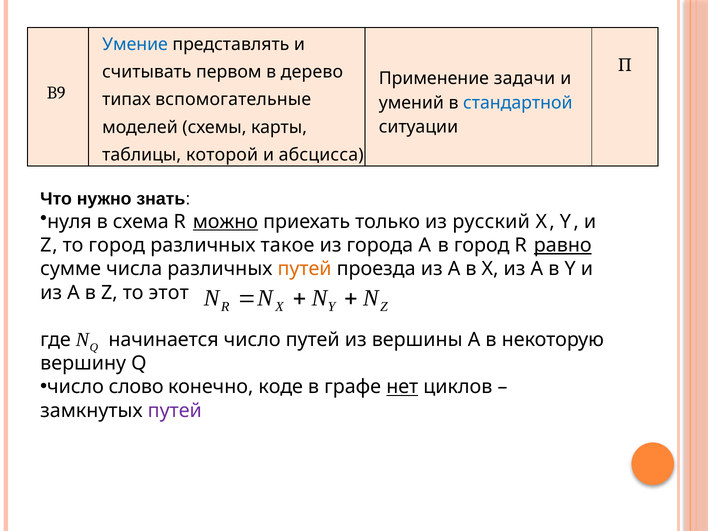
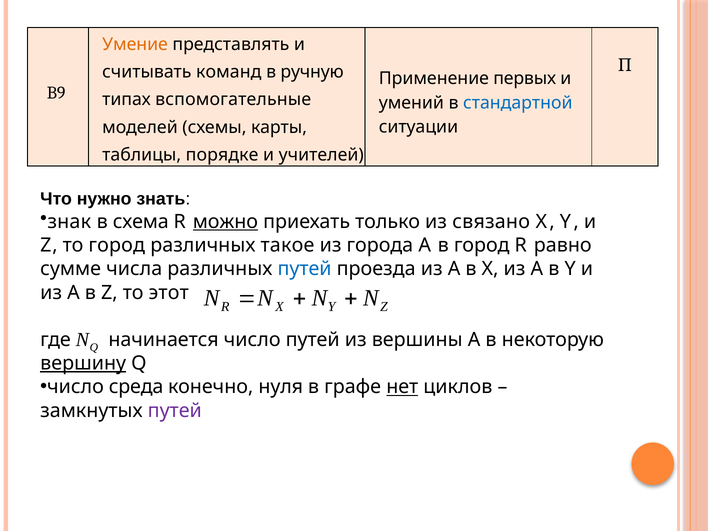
Умение colour: blue -> orange
первом: первом -> команд
дерево: дерево -> ручную
задачи: задачи -> первых
которой: которой -> порядке
абсцисса: абсцисса -> учителей
нуля: нуля -> знак
русский: русский -> связано
равно underline: present -> none
путей at (305, 269) colour: orange -> blue
вершину underline: none -> present
слово: слово -> среда
коде: коде -> нуля
